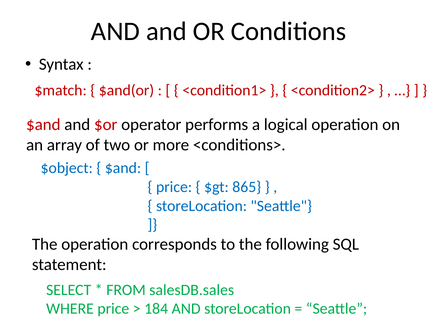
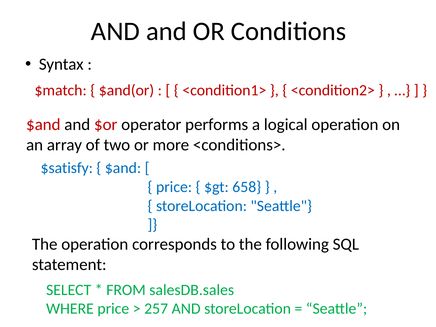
$object: $object -> $satisfy
865: 865 -> 658
184: 184 -> 257
